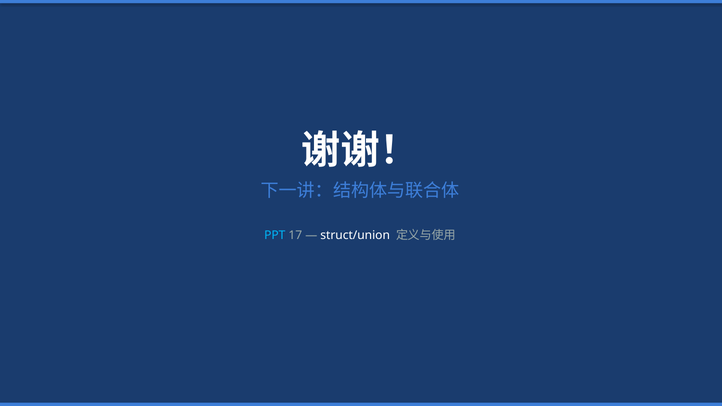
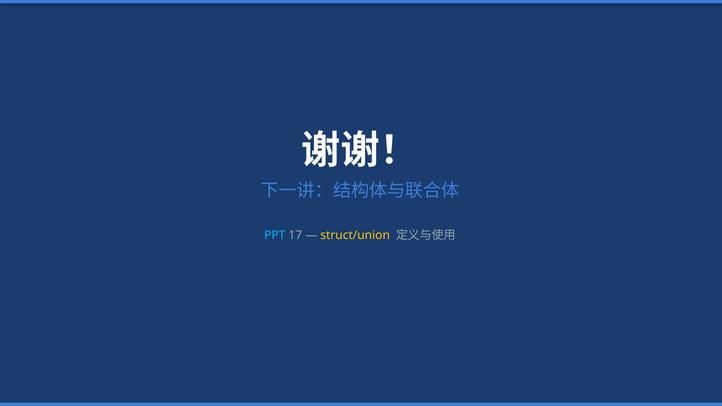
struct/union colour: white -> yellow
